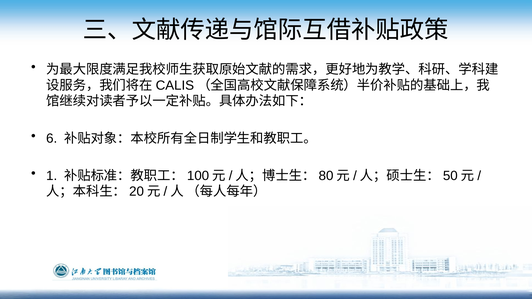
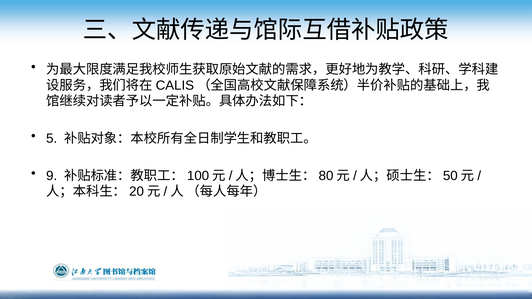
6: 6 -> 5
1: 1 -> 9
